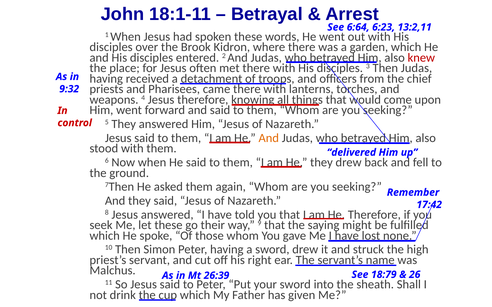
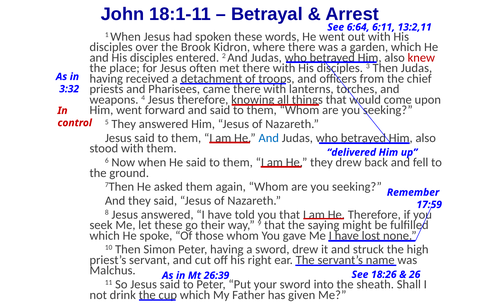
6:23: 6:23 -> 6:11
9:32: 9:32 -> 3:32
And at (269, 138) colour: orange -> blue
17:42: 17:42 -> 17:59
18:79: 18:79 -> 18:26
